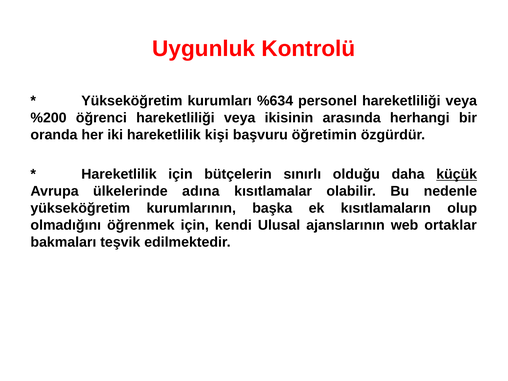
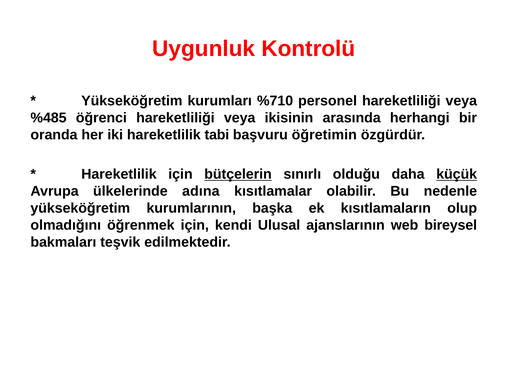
%634: %634 -> %710
%200: %200 -> %485
kişi: kişi -> tabi
bütçelerin underline: none -> present
ortaklar: ortaklar -> bireysel
